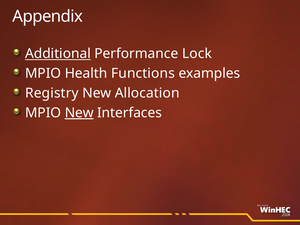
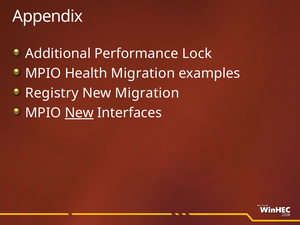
Additional underline: present -> none
Health Functions: Functions -> Migration
New Allocation: Allocation -> Migration
